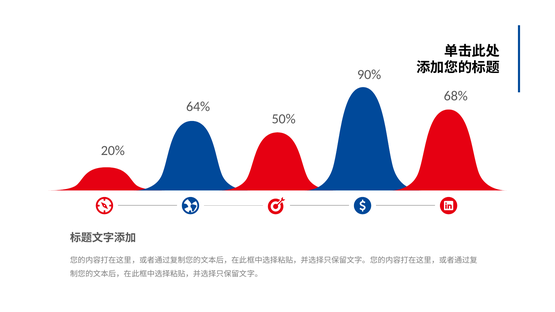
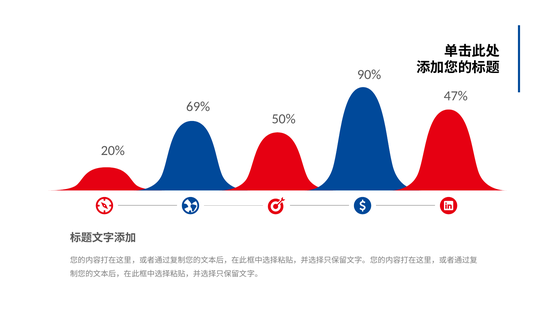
68%: 68% -> 47%
64%: 64% -> 69%
